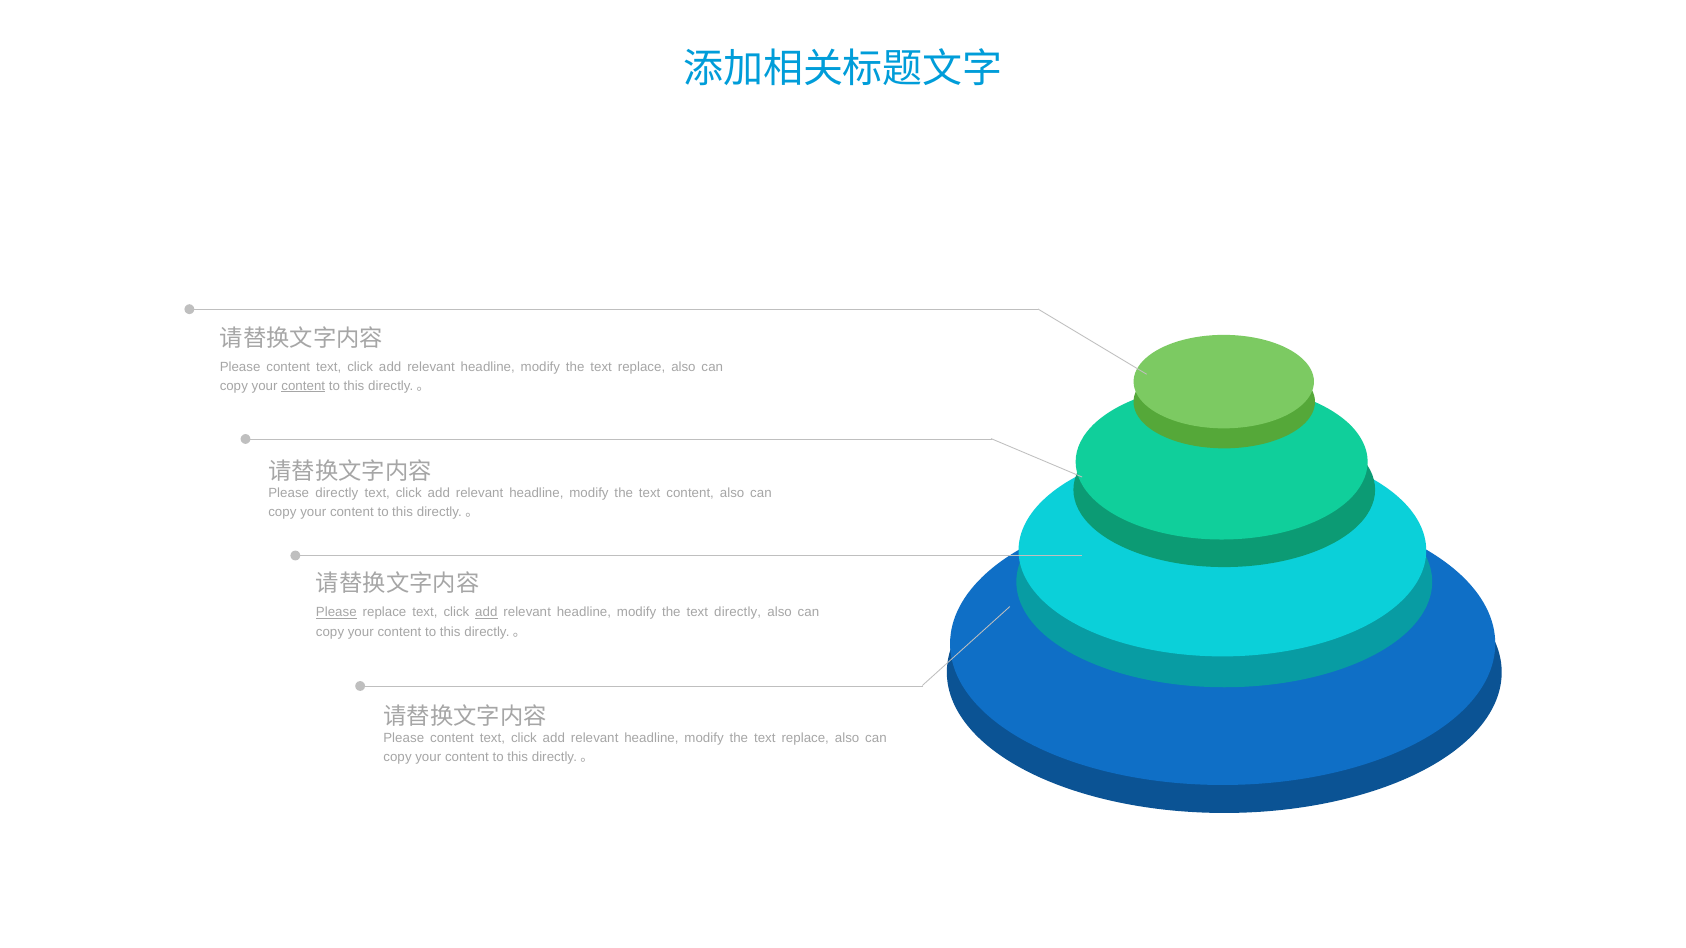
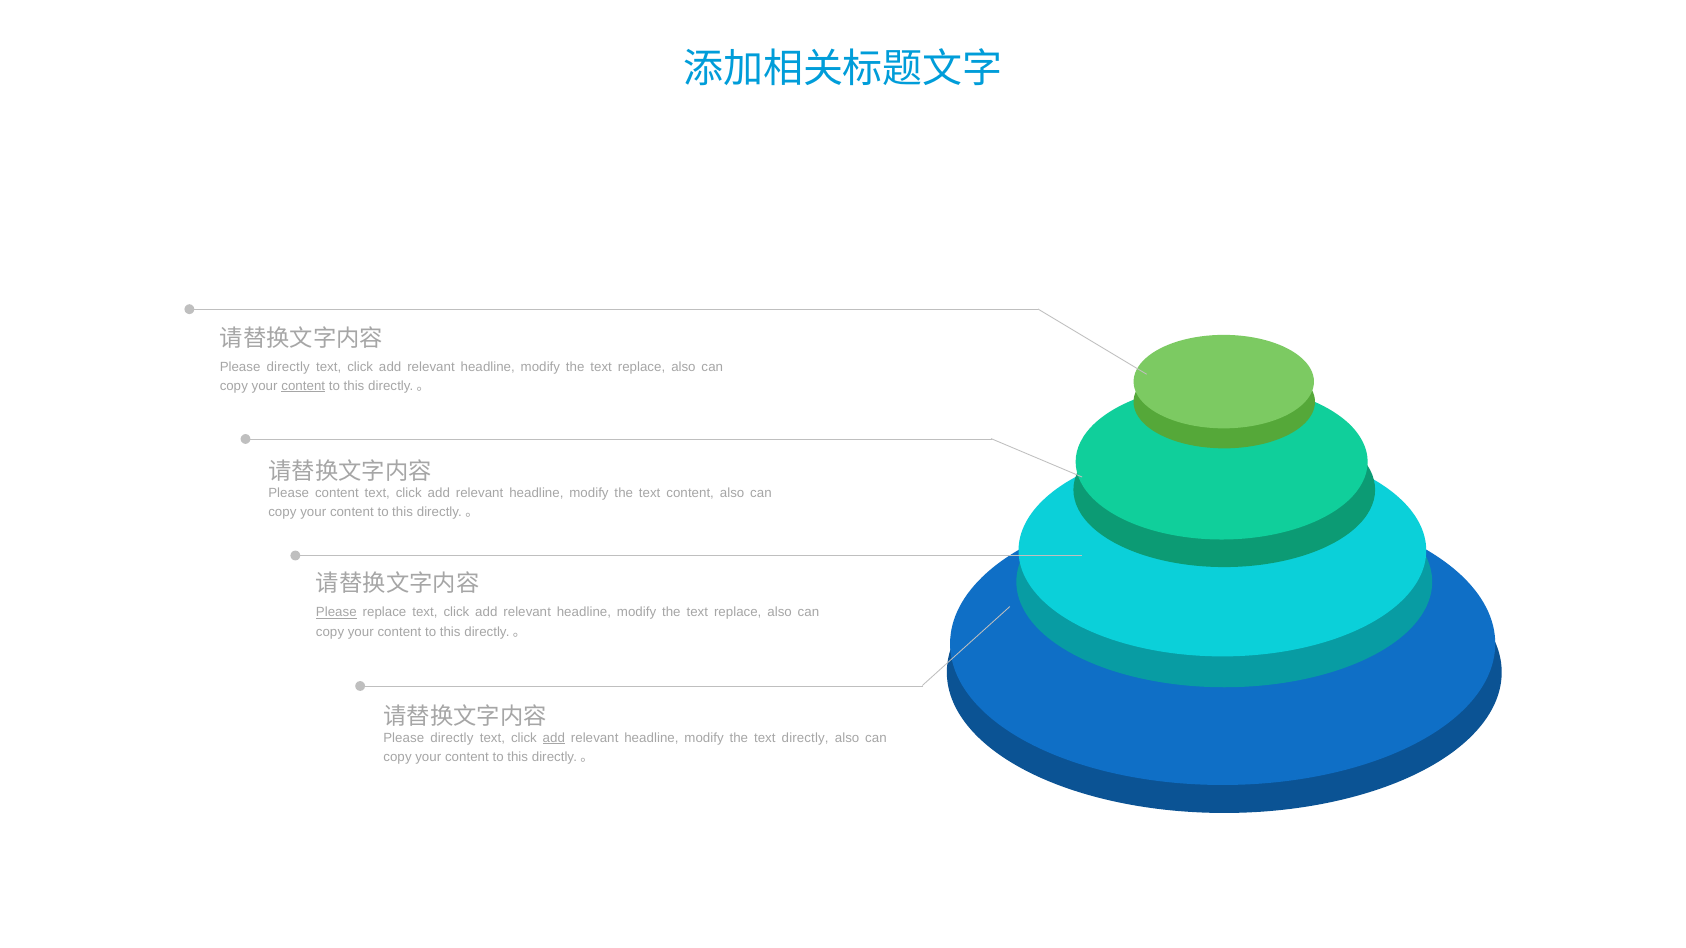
content at (288, 367): content -> directly
Please directly: directly -> content
add at (486, 613) underline: present -> none
directly at (738, 613): directly -> replace
content at (452, 738): content -> directly
add at (554, 738) underline: none -> present
replace at (805, 738): replace -> directly
